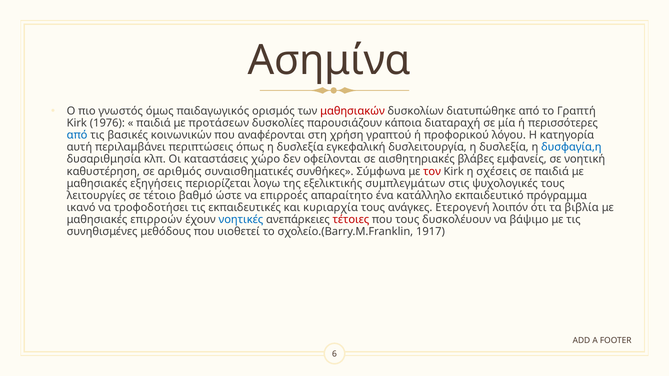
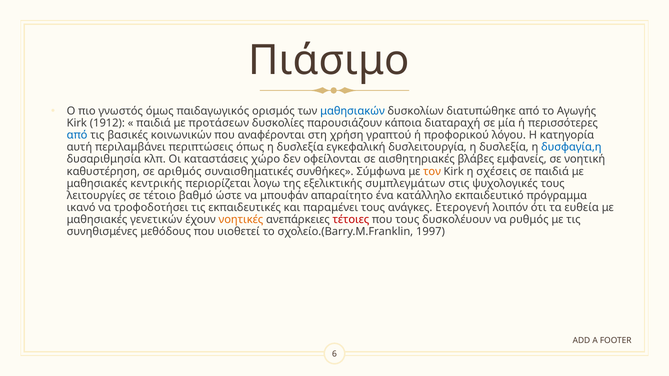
Ασημίνα: Ασημίνα -> Πιάσιμο
μαθησιακών colour: red -> blue
Γραπτή: Γραπτή -> Αγωγής
1976: 1976 -> 1912
τον colour: red -> orange
εξηγήσεις: εξηγήσεις -> κεντρικής
επιρροές: επιρροές -> μπουφάν
κυριαρχία: κυριαρχία -> παραμένει
βιβλία: βιβλία -> ευθεία
επιρροών: επιρροών -> γενετικών
νοητικές colour: blue -> orange
βάψιμο: βάψιμο -> ρυθμός
1917: 1917 -> 1997
